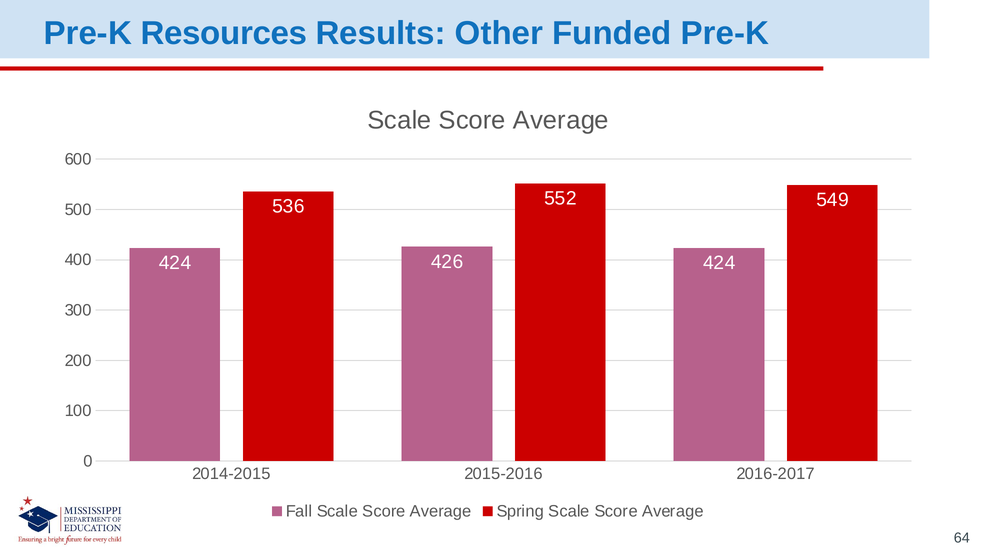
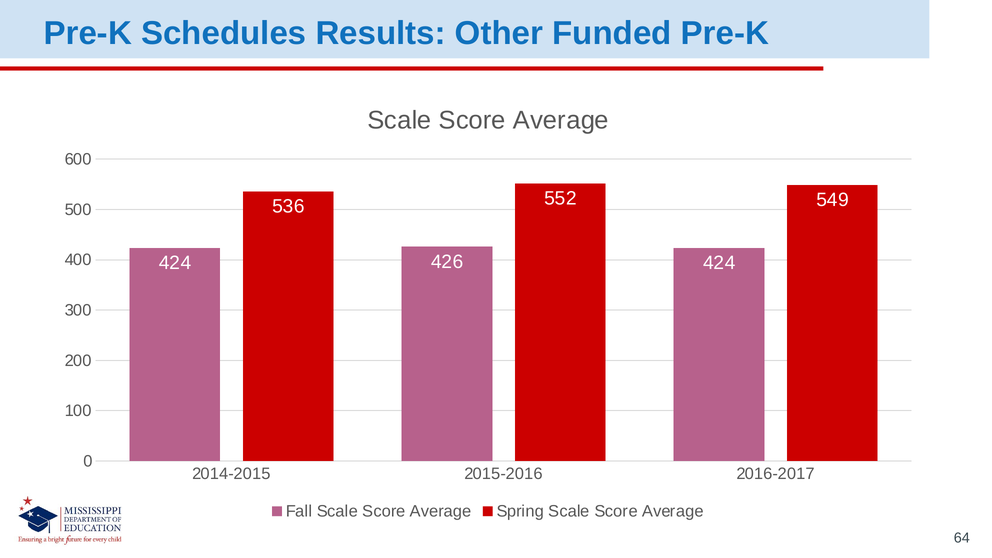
Resources: Resources -> Schedules
